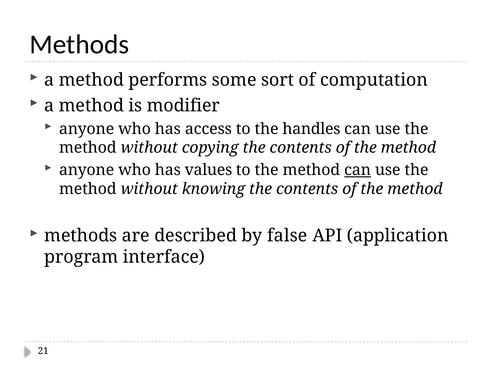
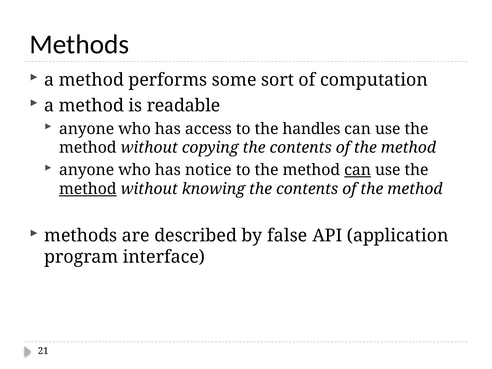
modifier: modifier -> readable
values: values -> notice
method at (88, 189) underline: none -> present
